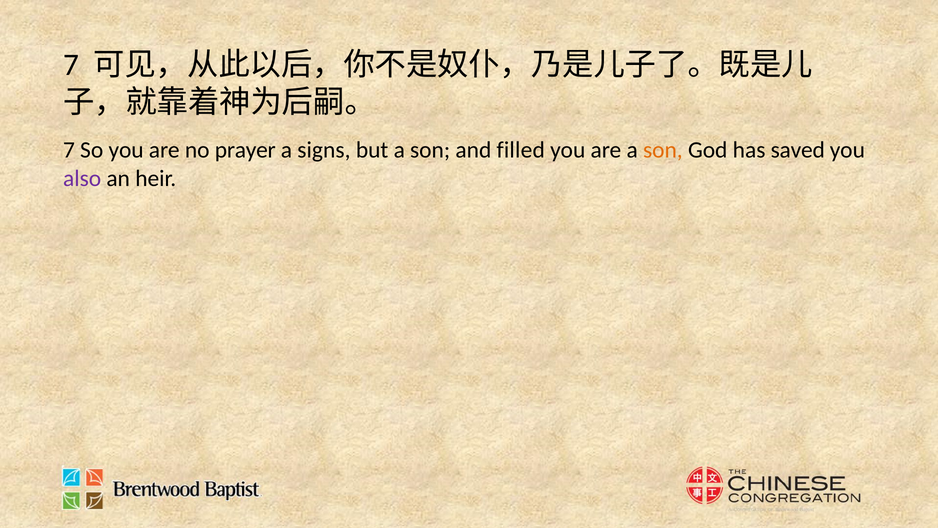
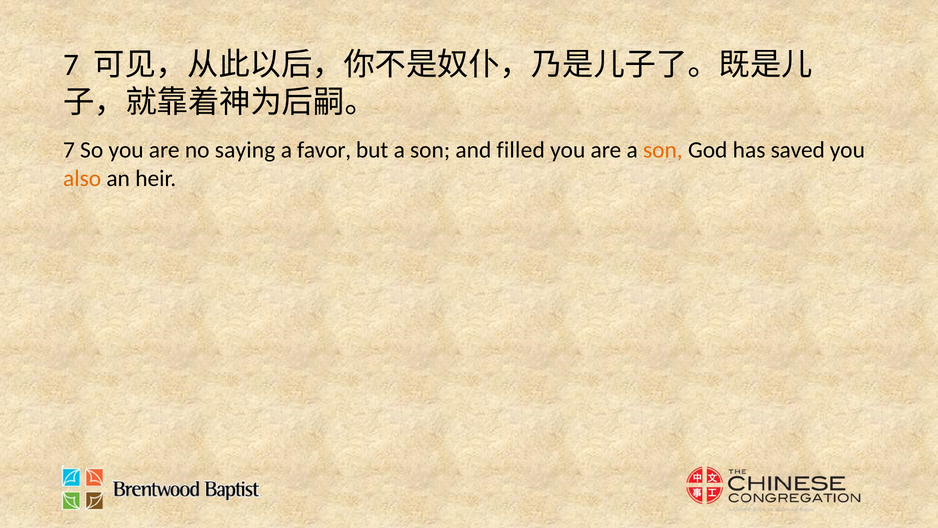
prayer: prayer -> saying
signs: signs -> favor
also colour: purple -> orange
